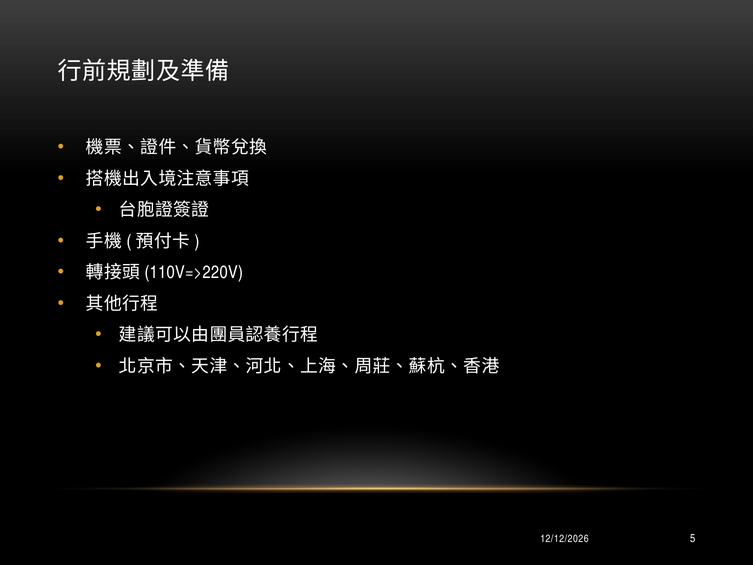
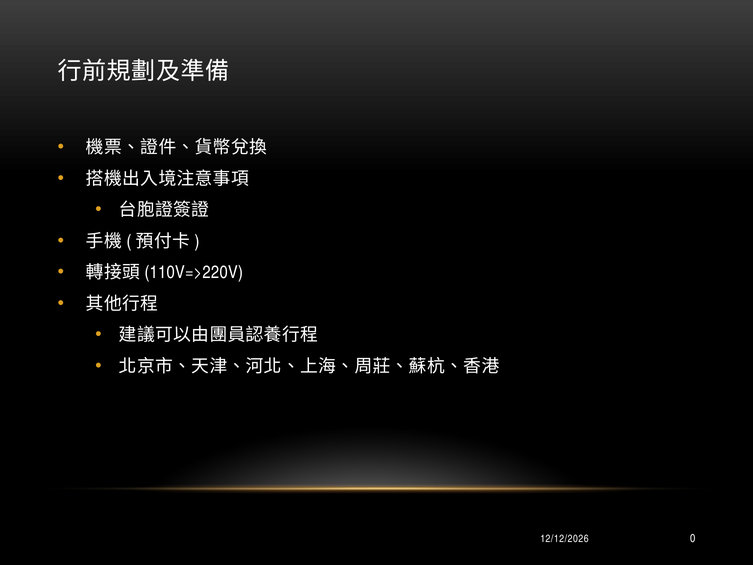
5: 5 -> 0
